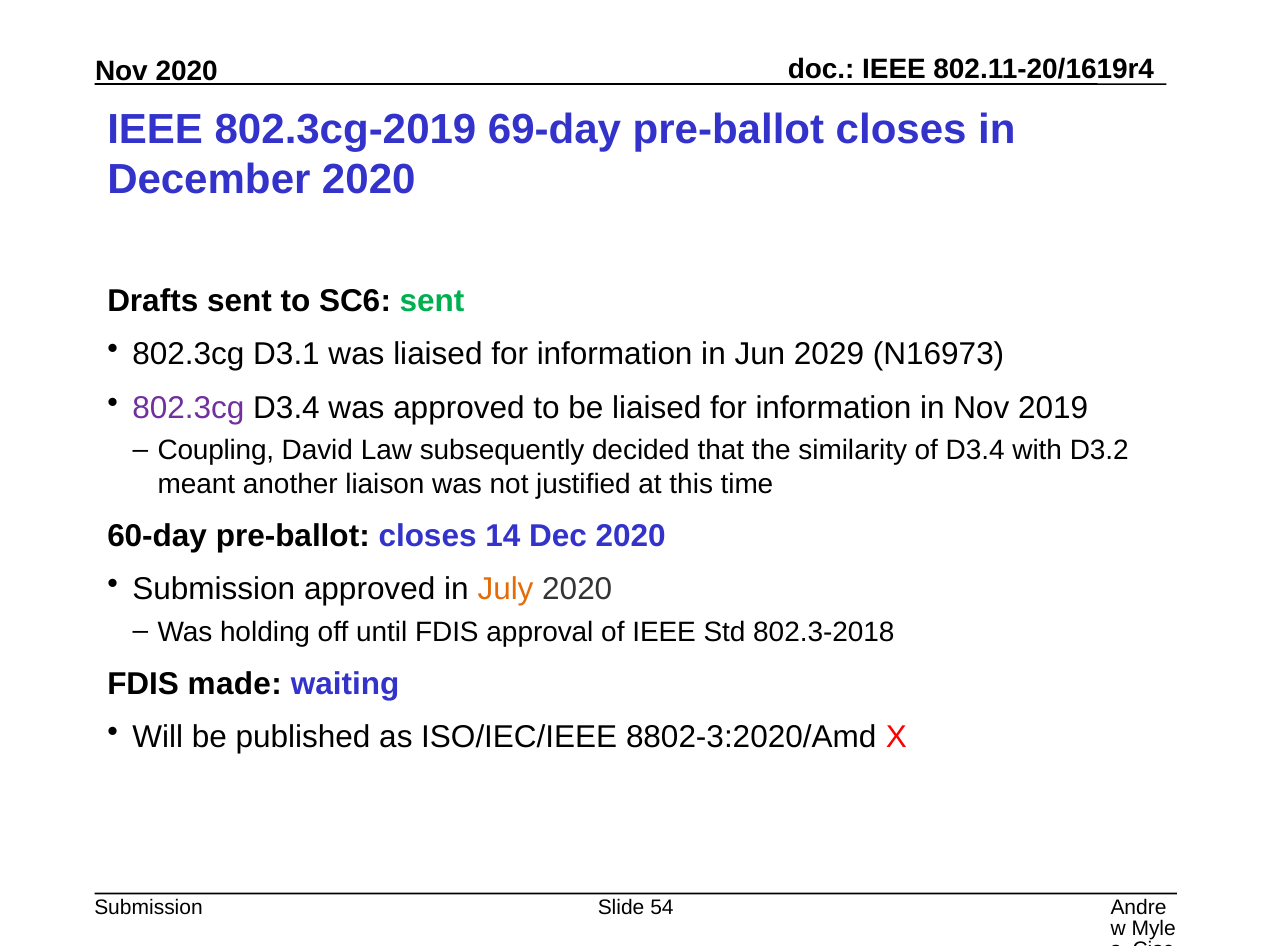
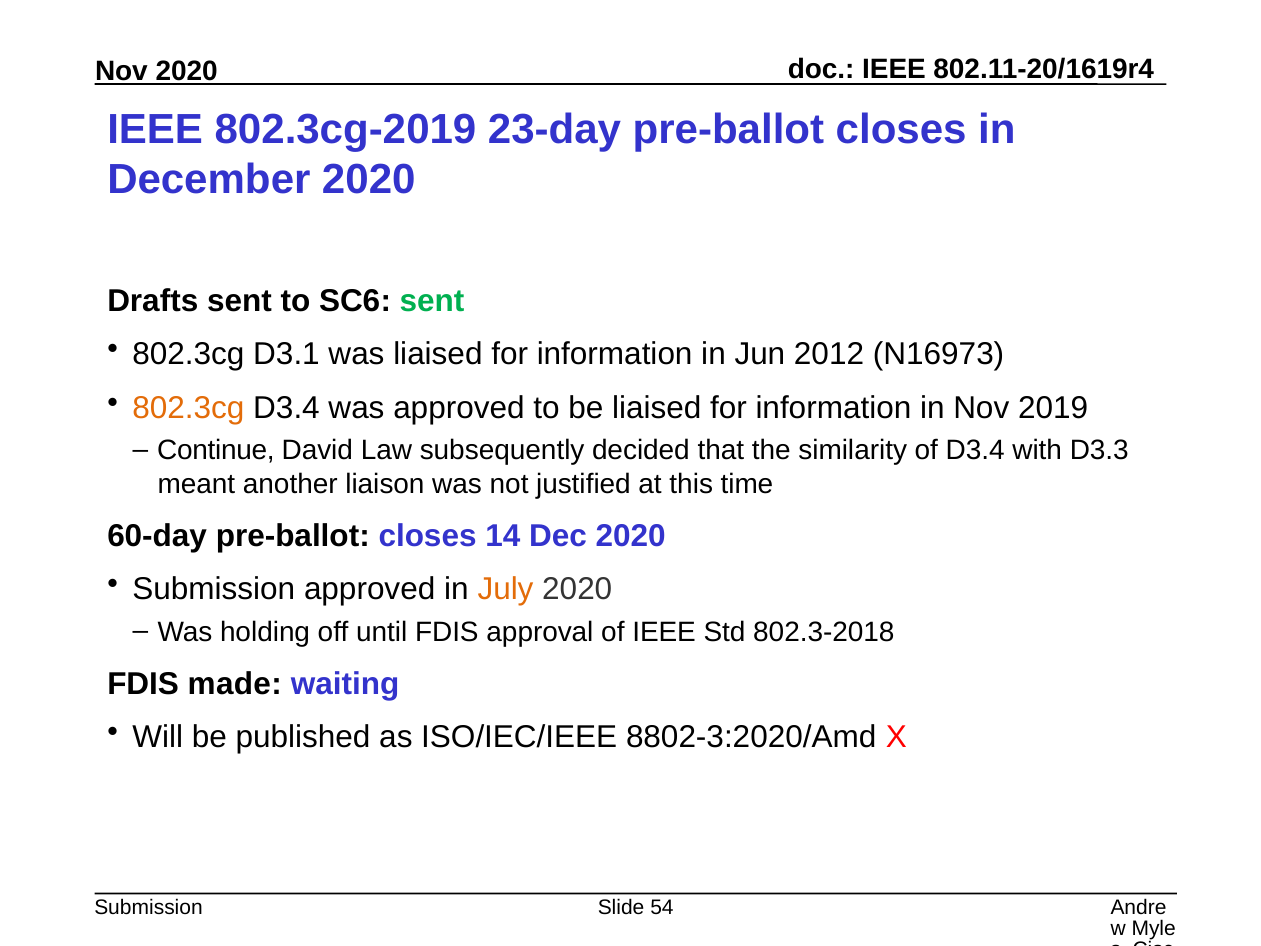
69-day: 69-day -> 23-day
2029: 2029 -> 2012
802.3cg at (188, 408) colour: purple -> orange
Coupling: Coupling -> Continue
D3.2: D3.2 -> D3.3
